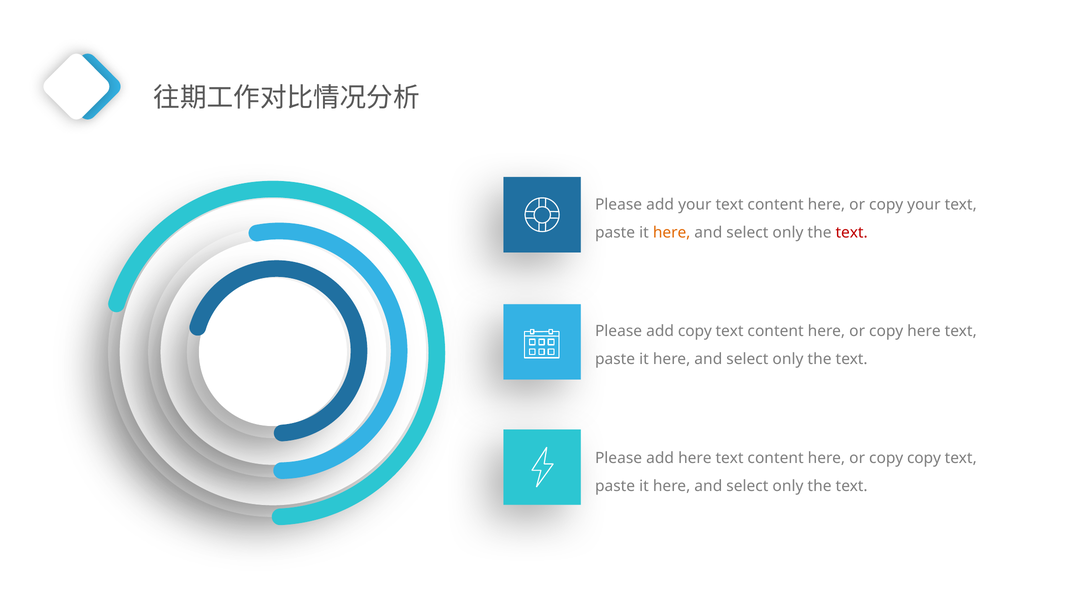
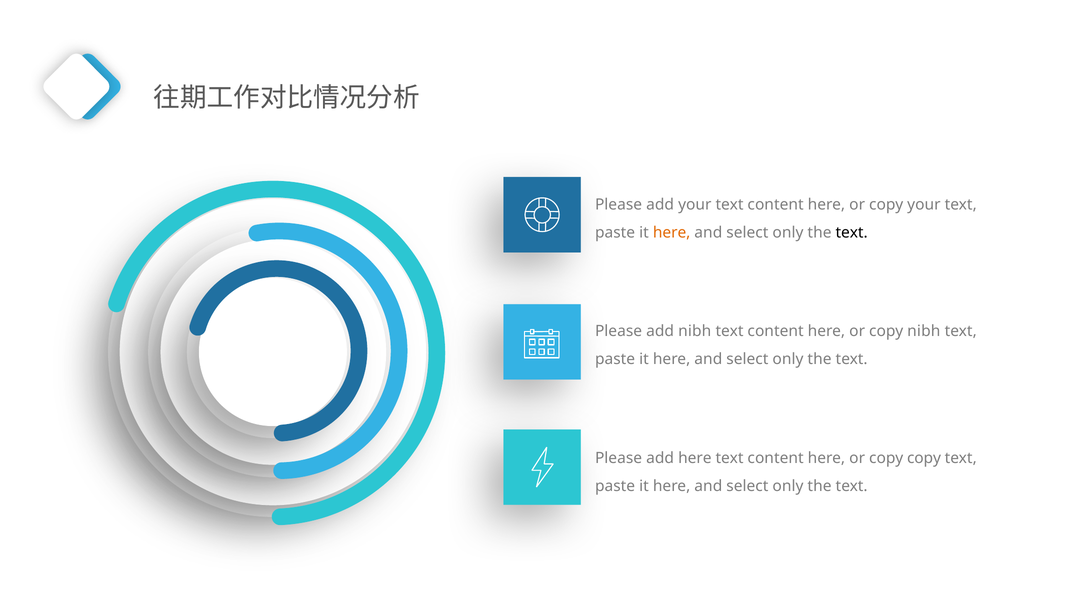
text at (852, 233) colour: red -> black
add copy: copy -> nibh
copy here: here -> nibh
